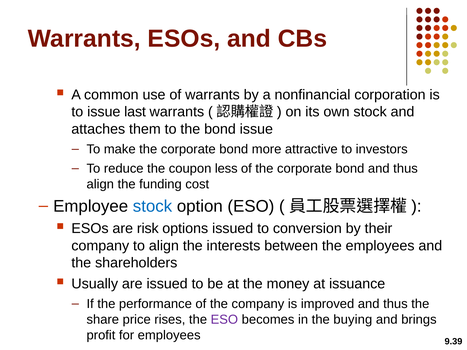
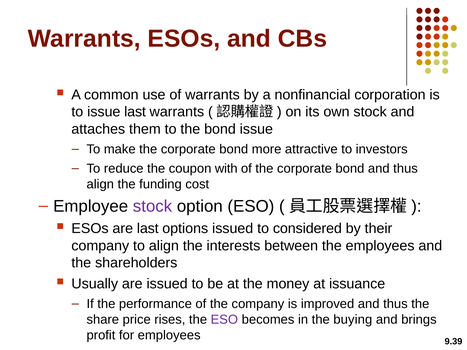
less: less -> with
stock at (152, 206) colour: blue -> purple
are risk: risk -> last
conversion: conversion -> considered
